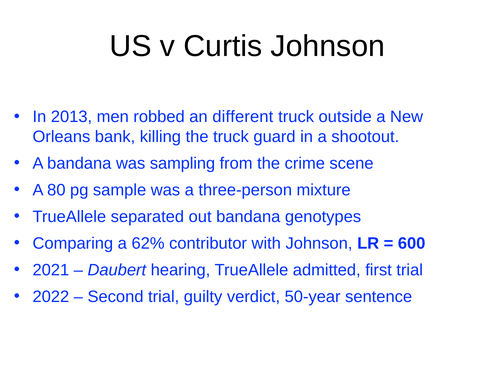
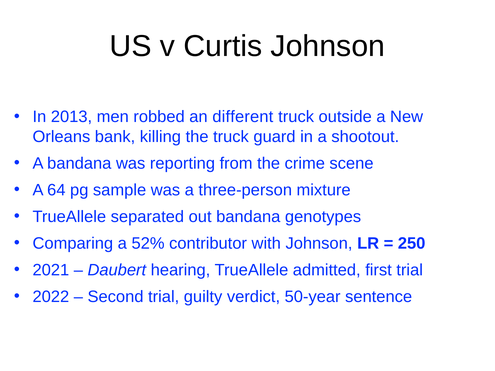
sampling: sampling -> reporting
80: 80 -> 64
62%: 62% -> 52%
600: 600 -> 250
